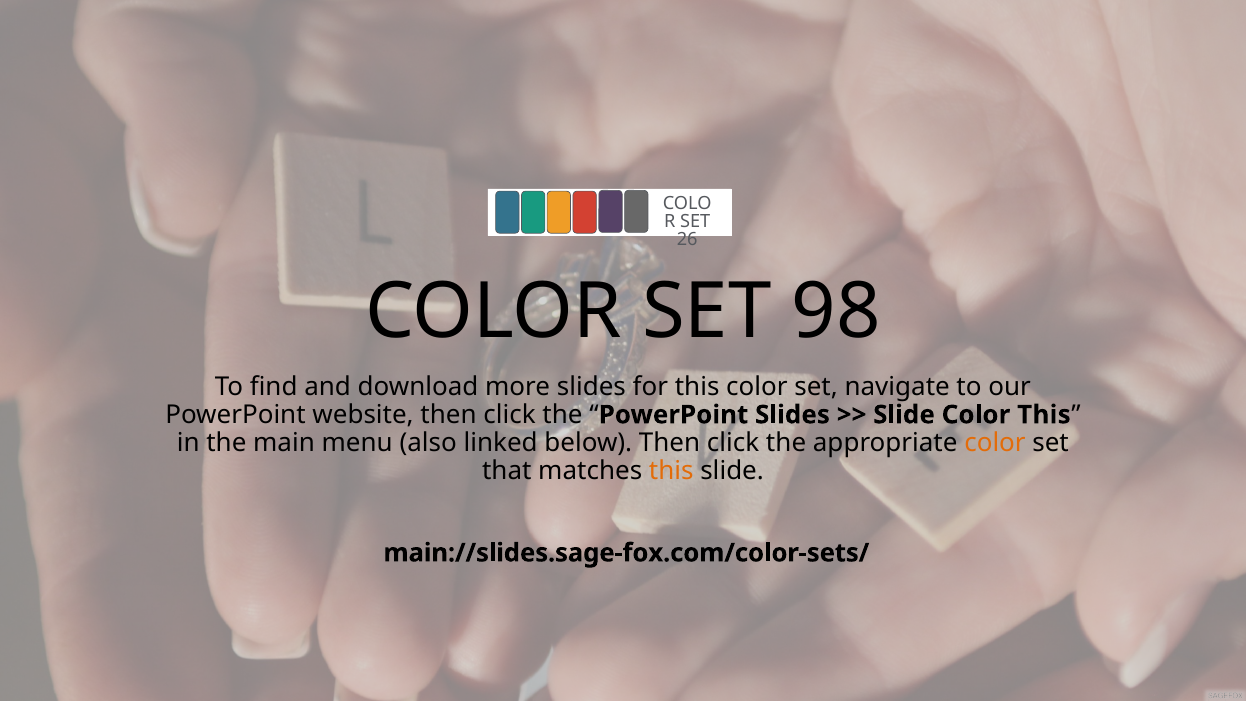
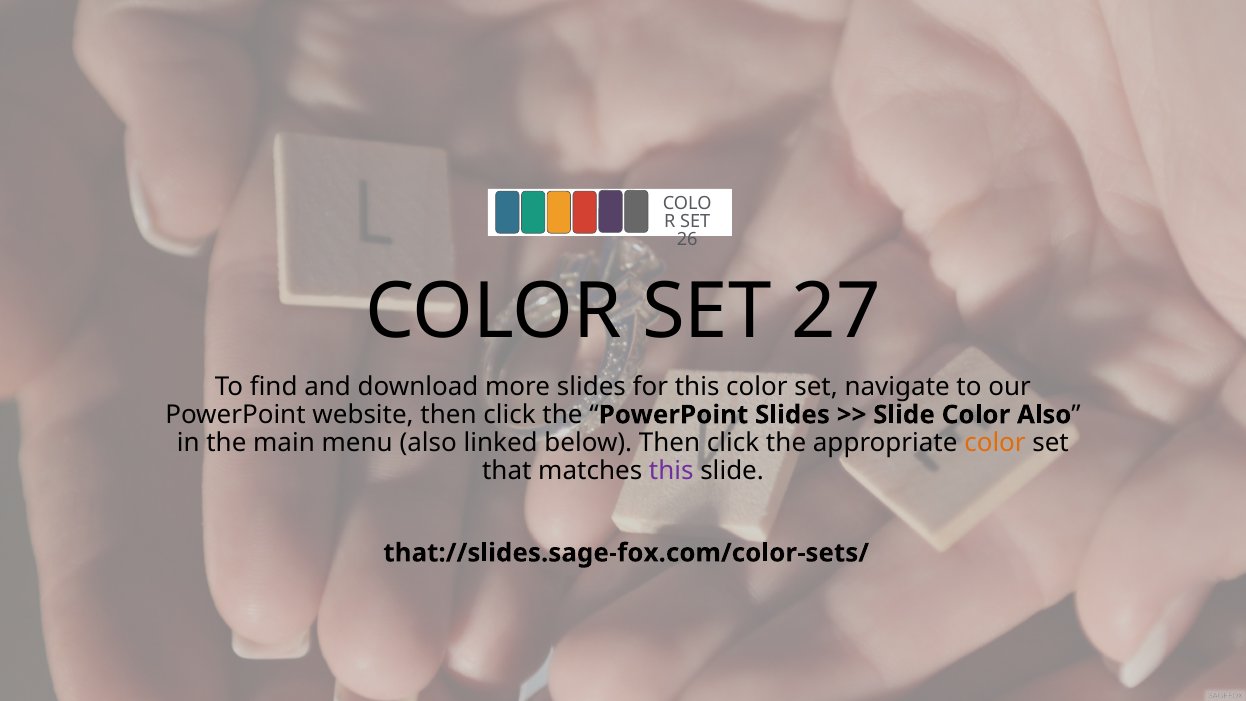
98: 98 -> 27
Color This: This -> Also
this at (671, 471) colour: orange -> purple
main://slides.sage-fox.com/color-sets/: main://slides.sage-fox.com/color-sets/ -> that://slides.sage-fox.com/color-sets/
